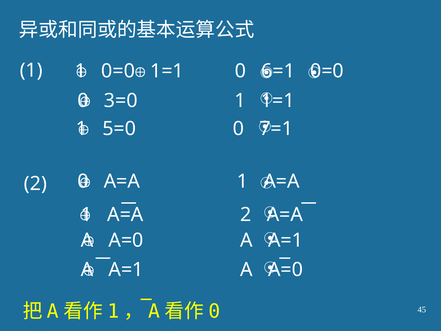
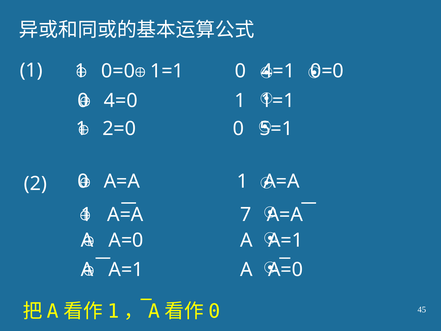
6=1: 6=1 -> 4=1
3=0: 3=0 -> 4=0
5=0: 5=0 -> 2=0
7=1: 7=1 -> 5=1
A=A 2: 2 -> 7
